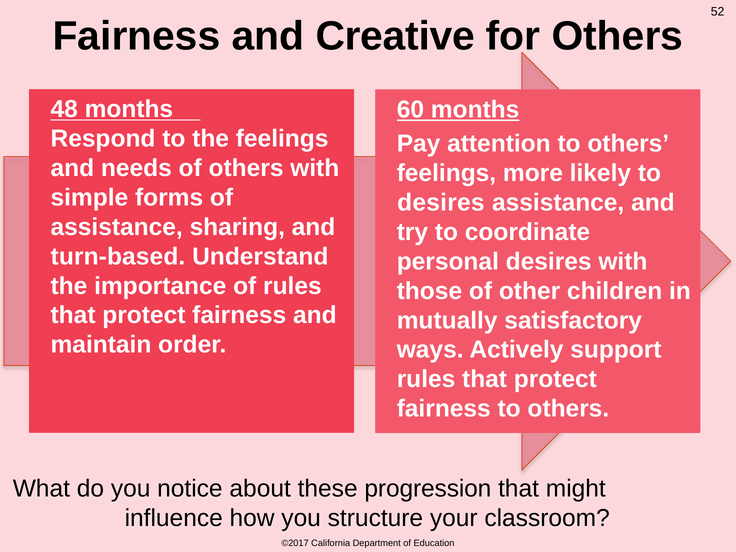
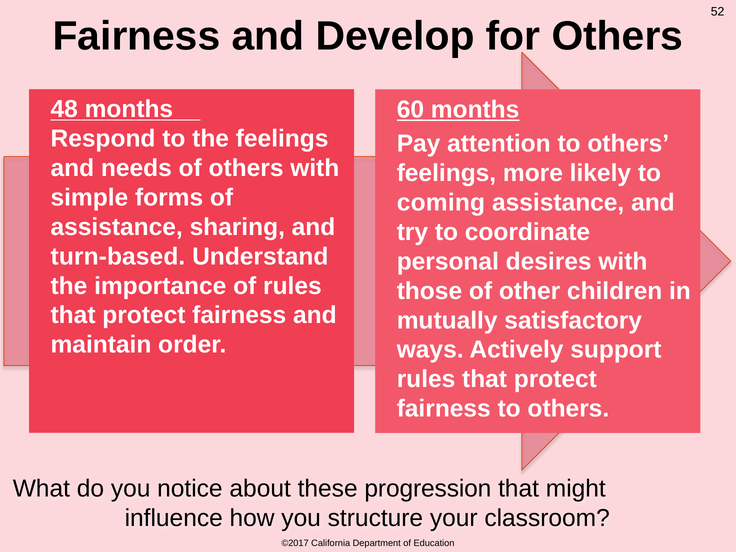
Creative: Creative -> Develop
desires at (441, 203): desires -> coming
